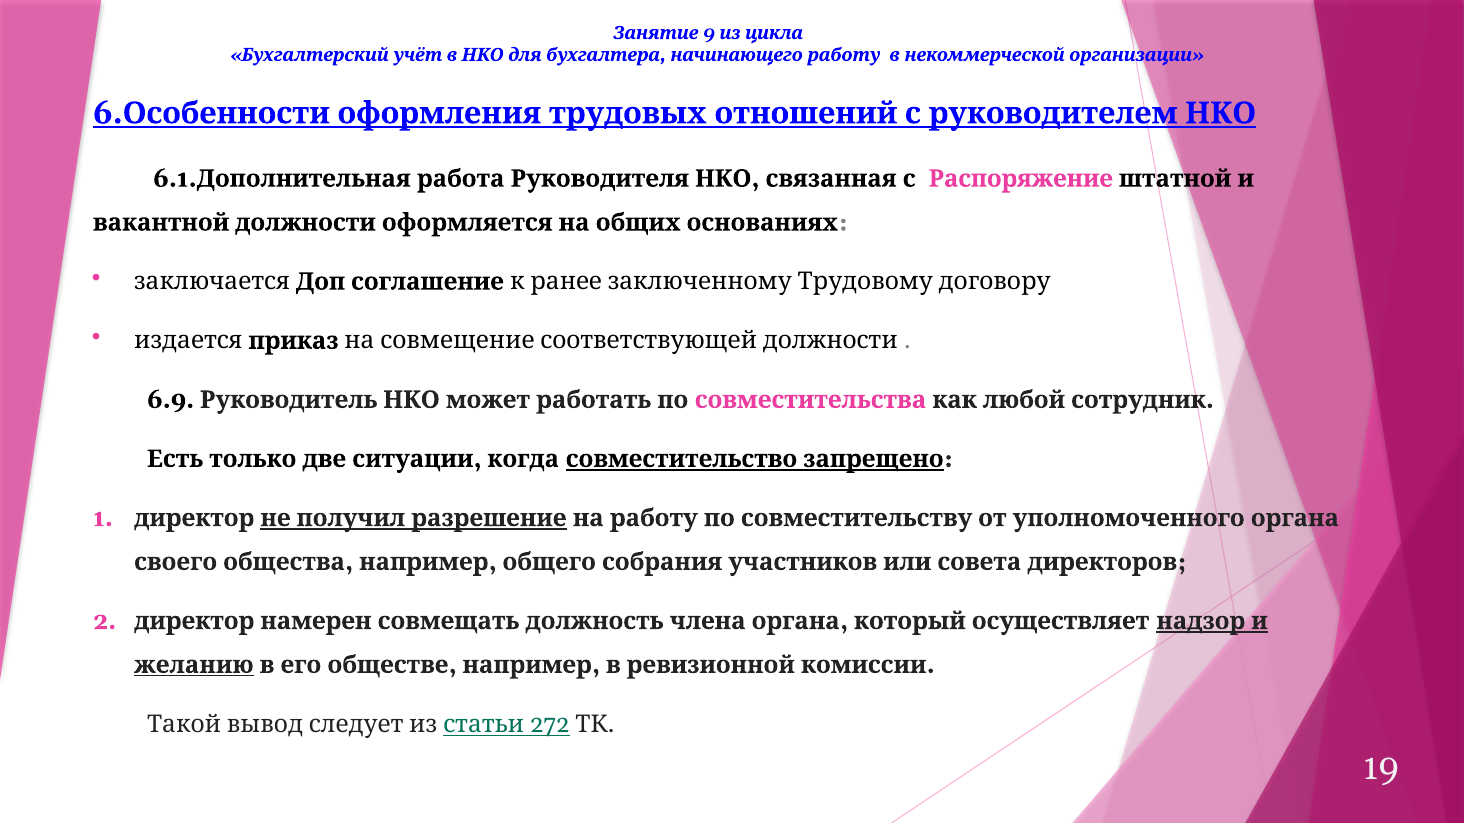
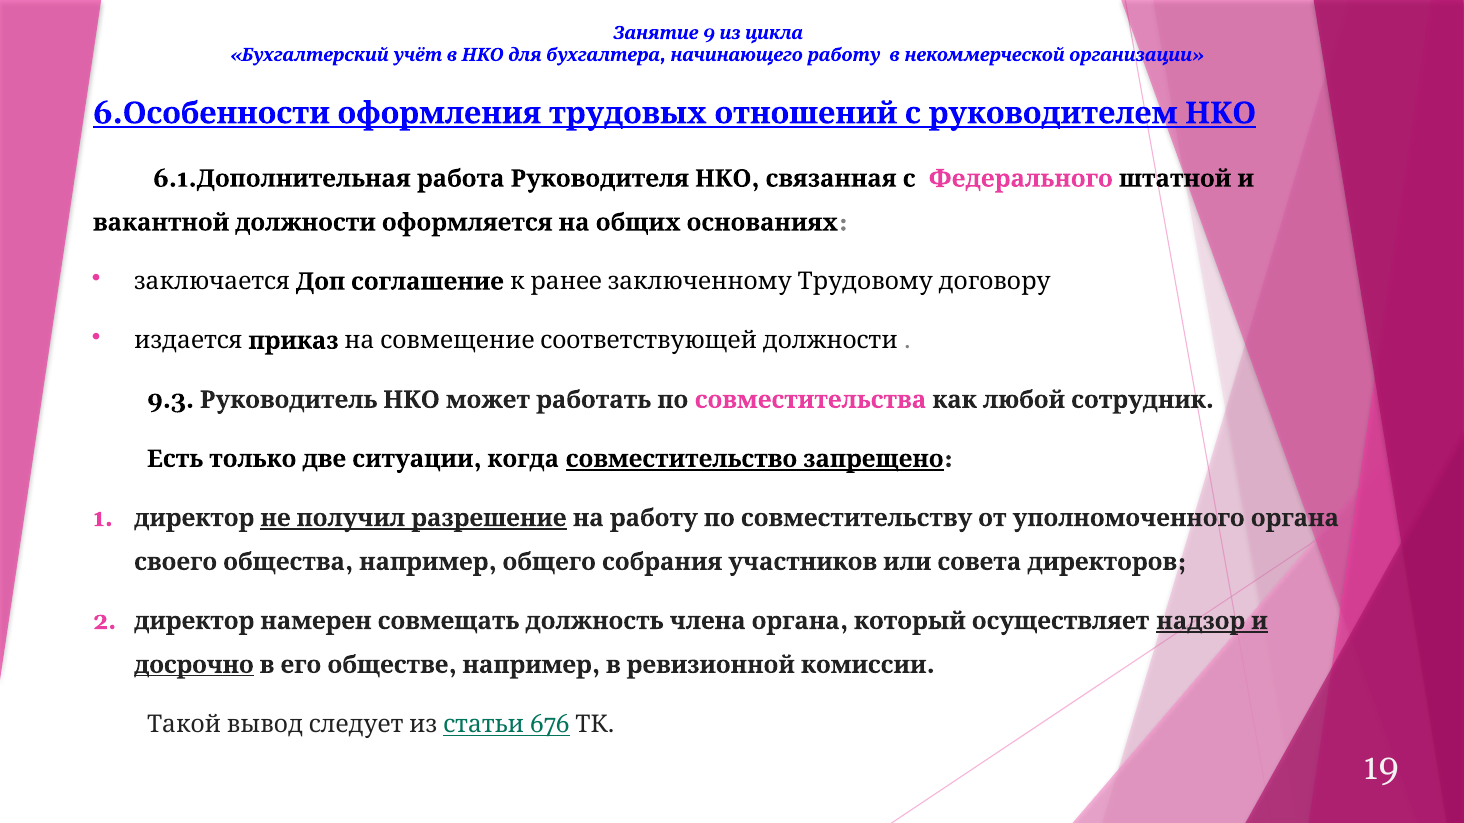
Распоряжение: Распоряжение -> Федерального
6.9: 6.9 -> 9.3
желанию: желанию -> досрочно
272: 272 -> 676
